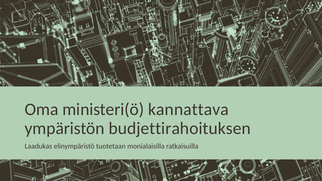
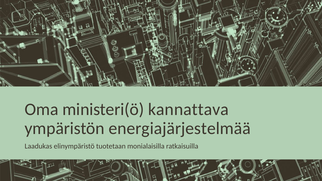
budjettirahoituksen: budjettirahoituksen -> energiajärjestelmää
